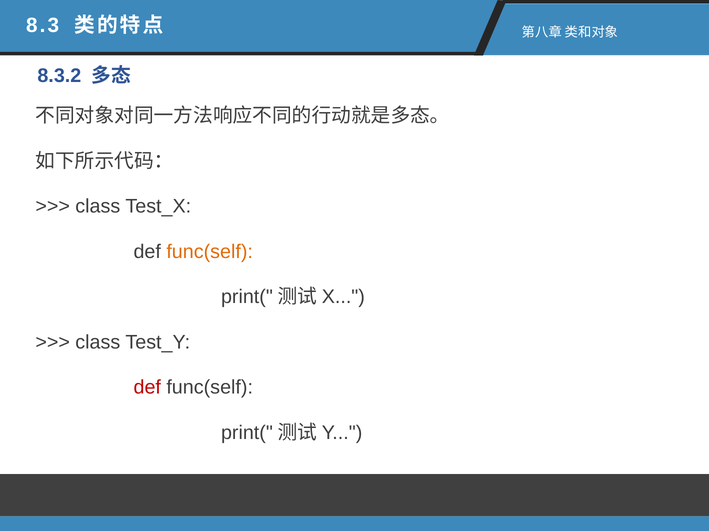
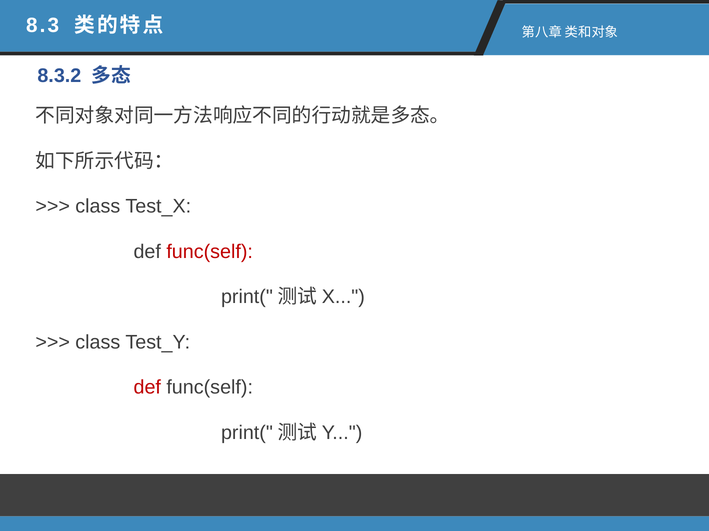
func(self at (210, 252) colour: orange -> red
